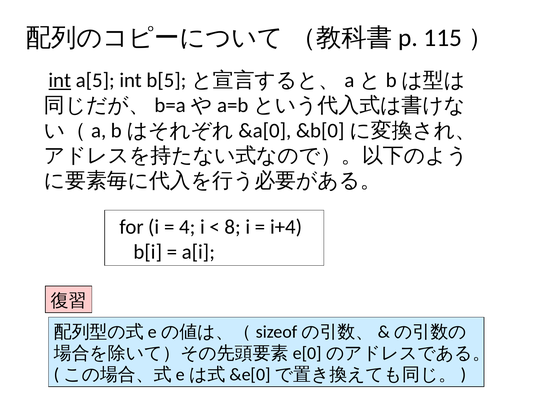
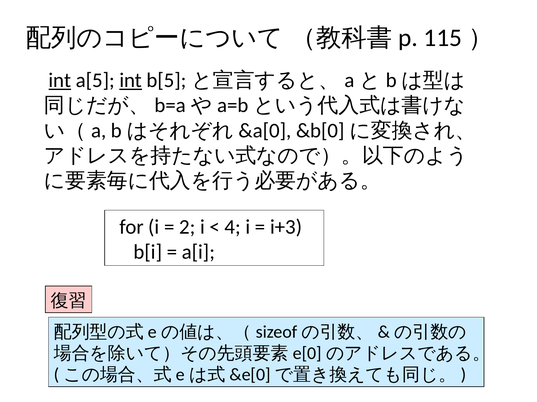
int at (131, 81) underline: none -> present
4: 4 -> 2
8: 8 -> 4
i+4: i+4 -> i+3
